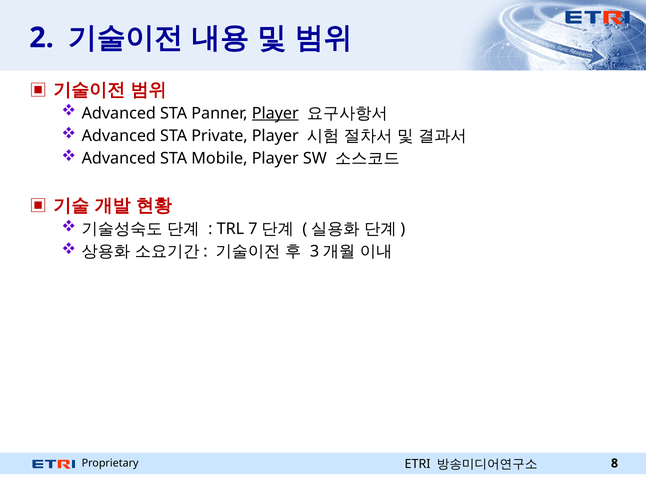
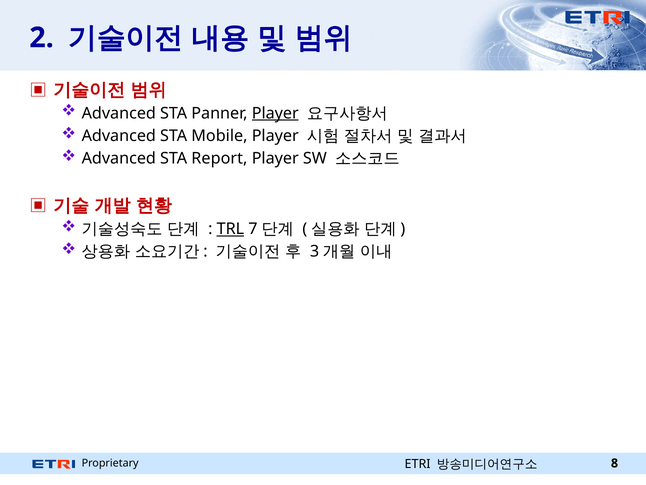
Private: Private -> Mobile
Mobile: Mobile -> Report
TRL underline: none -> present
